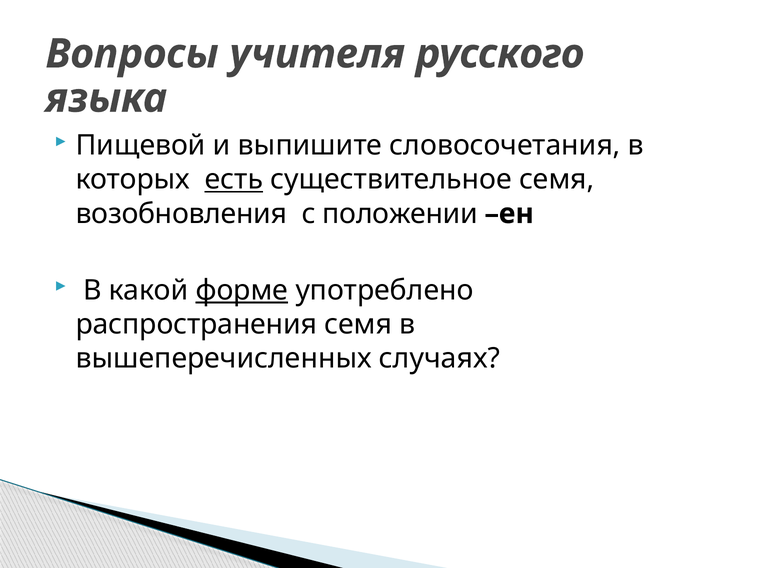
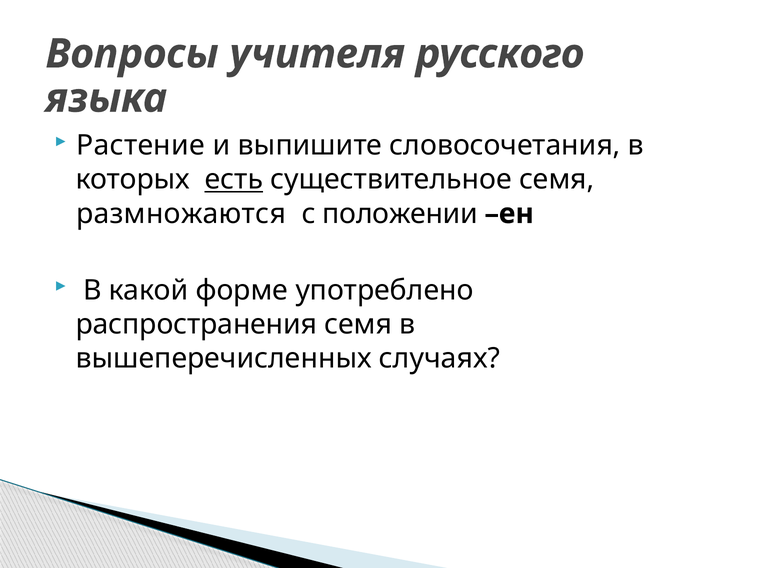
Пищевой: Пищевой -> Растение
возобновления: возобновления -> размножаются
форме underline: present -> none
